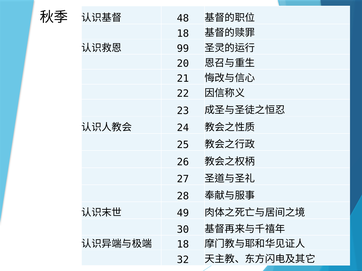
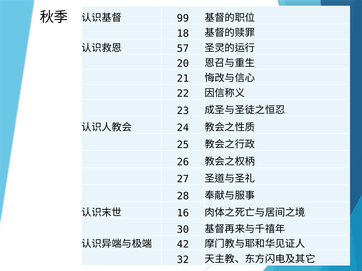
48: 48 -> 99
99: 99 -> 57
49: 49 -> 16
18 at (183, 245): 18 -> 42
